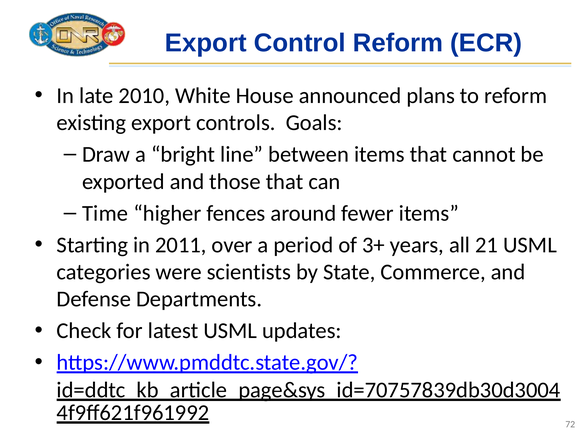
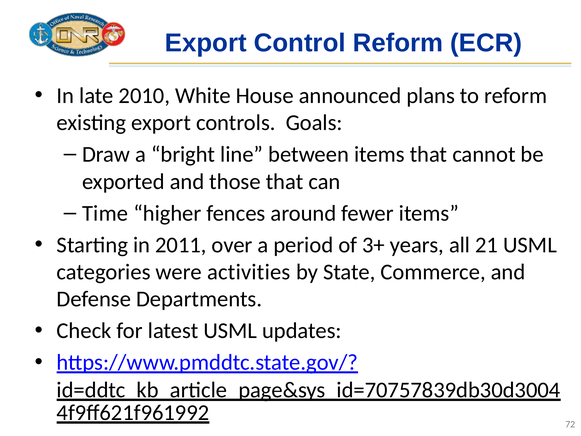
scientists: scientists -> activities
